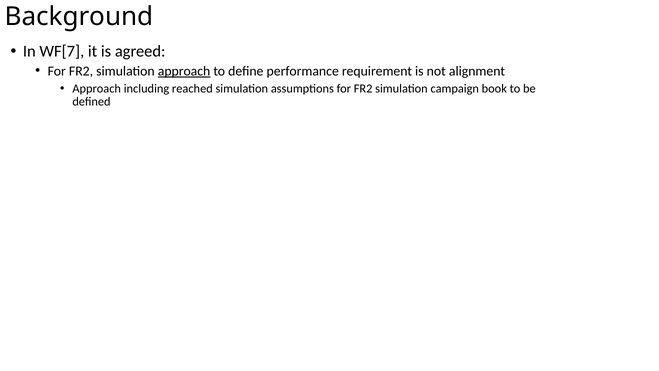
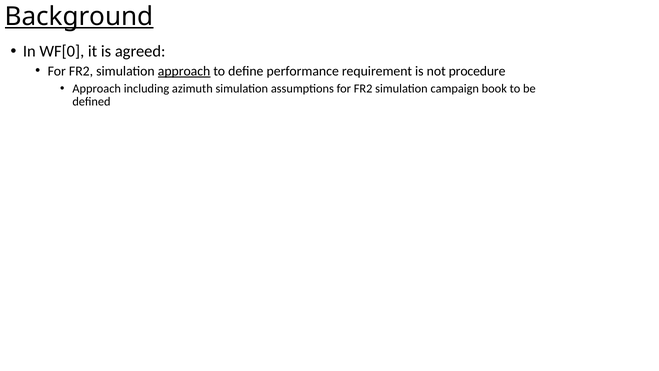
Background underline: none -> present
WF[7: WF[7 -> WF[0
alignment: alignment -> procedure
reached: reached -> azimuth
